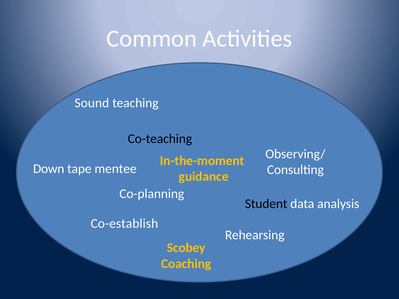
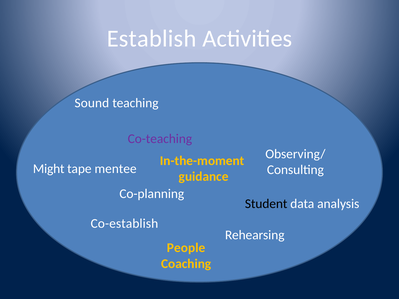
Common: Common -> Establish
Co-teaching colour: black -> purple
Down: Down -> Might
Scobey: Scobey -> People
